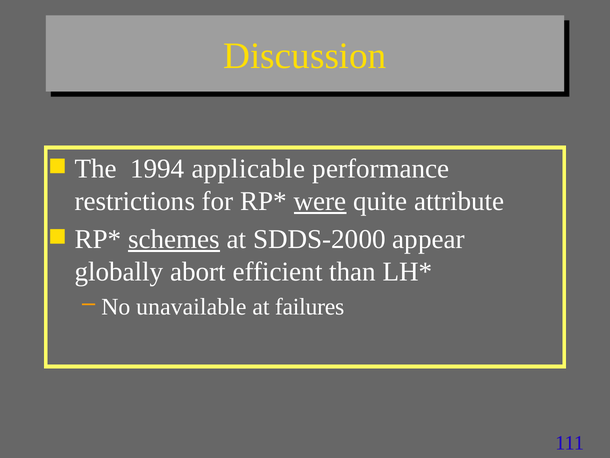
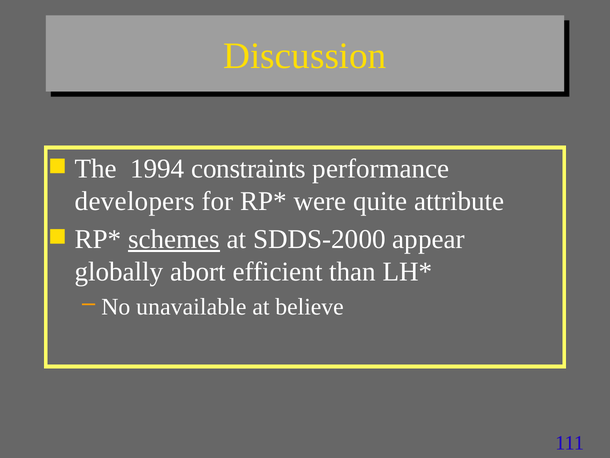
applicable: applicable -> constraints
restrictions: restrictions -> developers
were underline: present -> none
failures: failures -> believe
